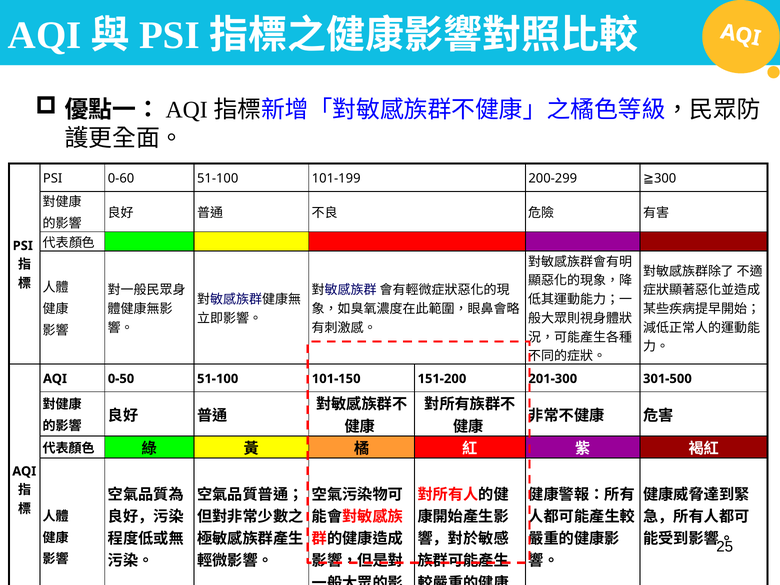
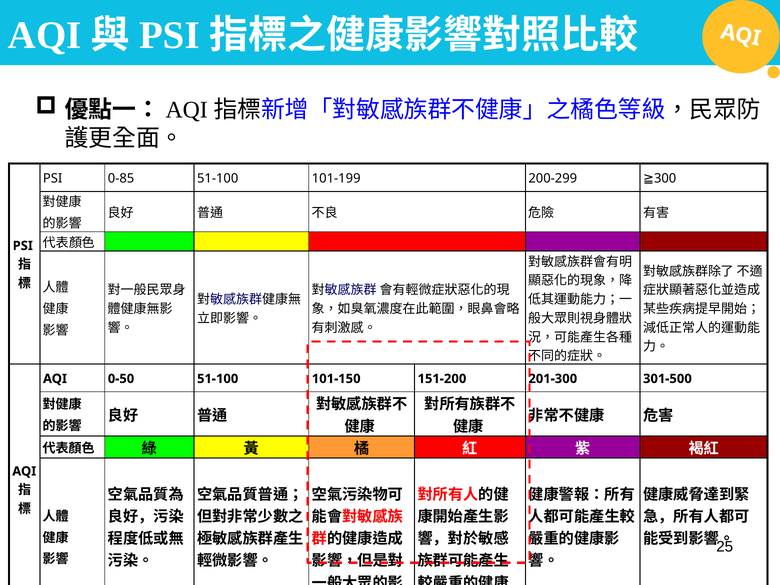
0-60: 0-60 -> 0-85
